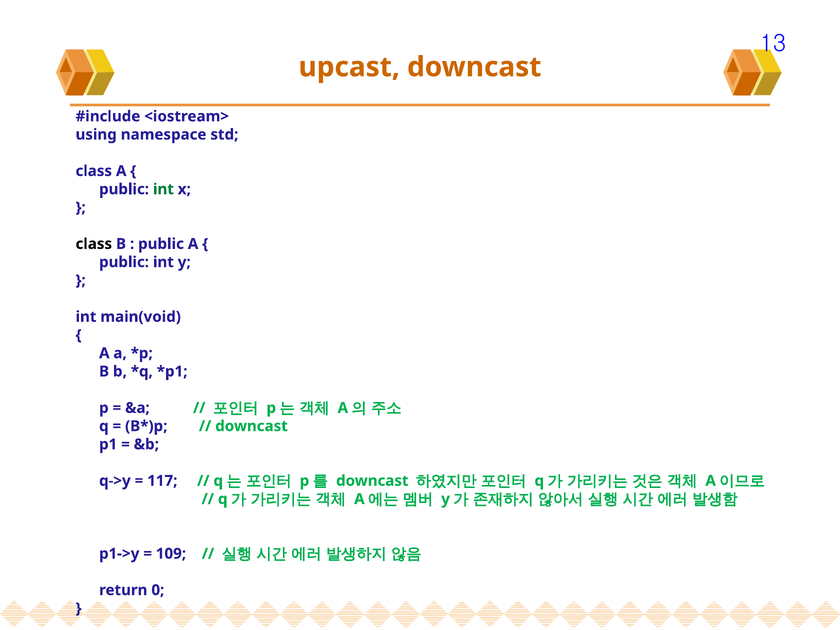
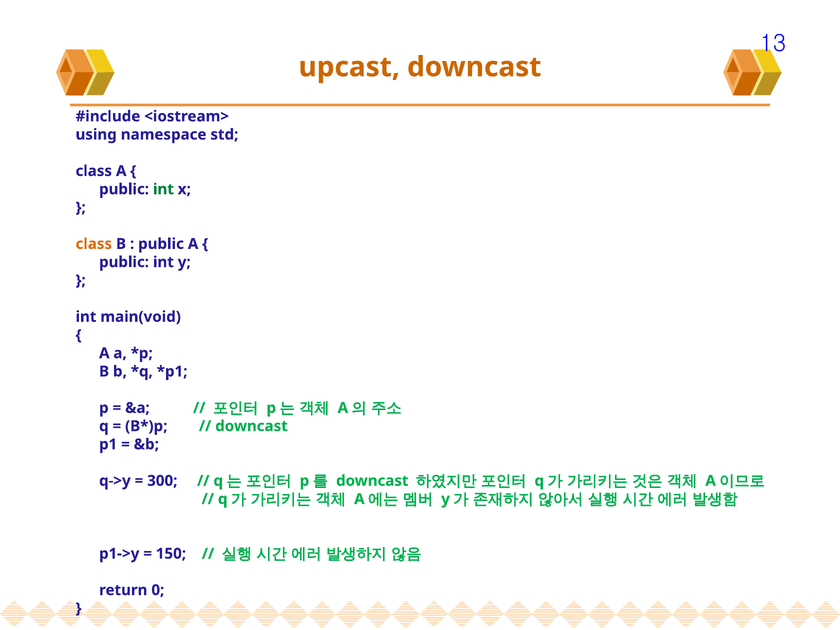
class at (94, 244) colour: black -> orange
117: 117 -> 300
109: 109 -> 150
